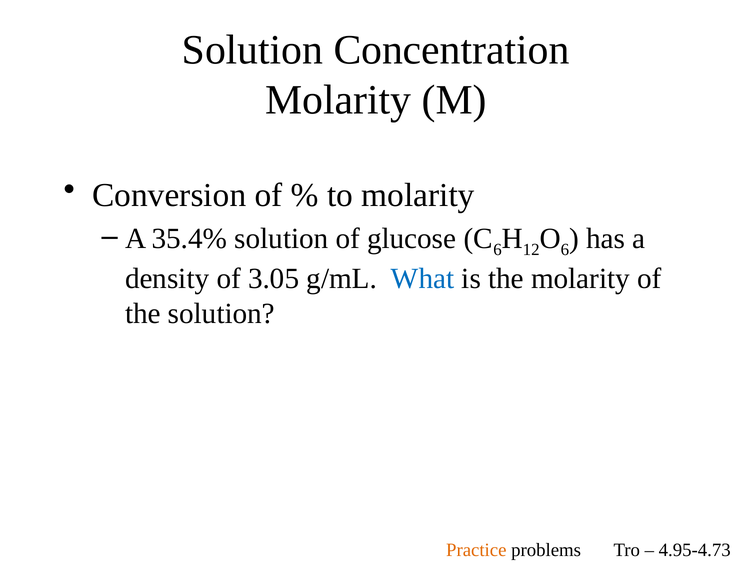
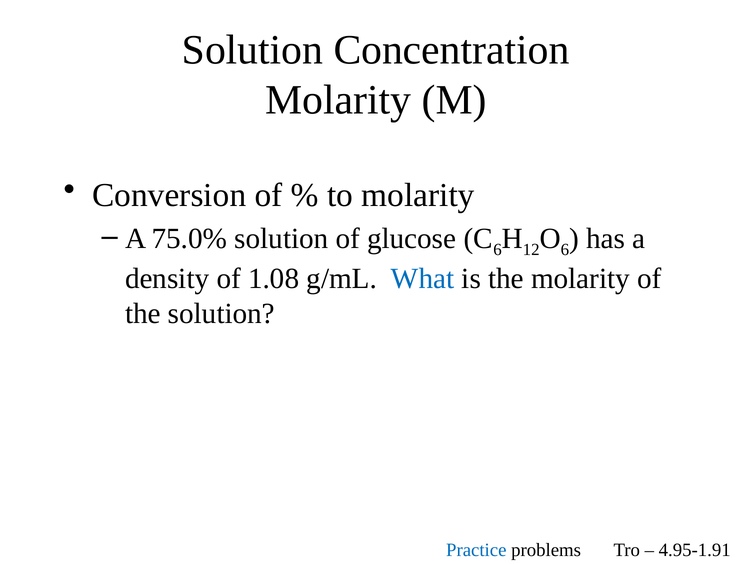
35.4%: 35.4% -> 75.0%
3.05: 3.05 -> 1.08
Practice colour: orange -> blue
4.95-4.73: 4.95-4.73 -> 4.95-1.91
